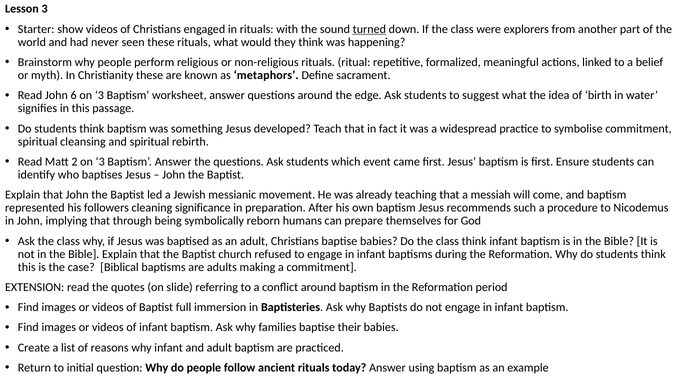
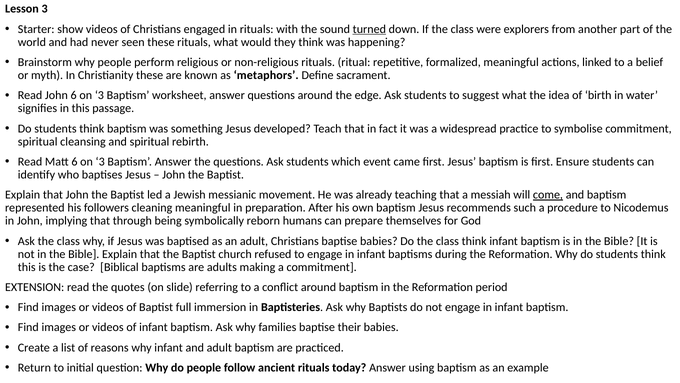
Matt 2: 2 -> 6
come underline: none -> present
cleaning significance: significance -> meaningful
